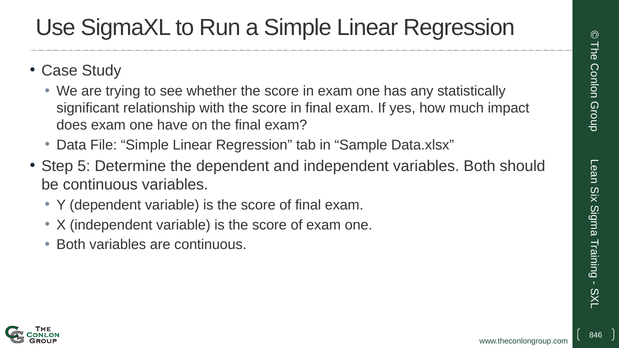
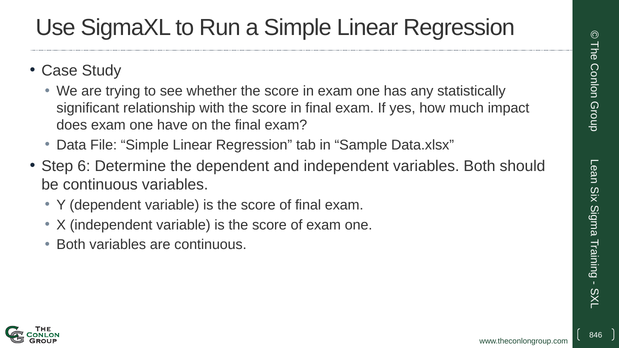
5: 5 -> 6
